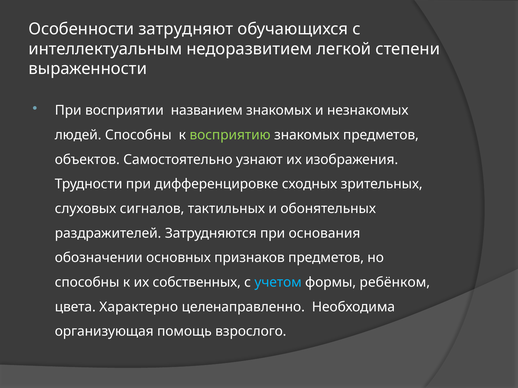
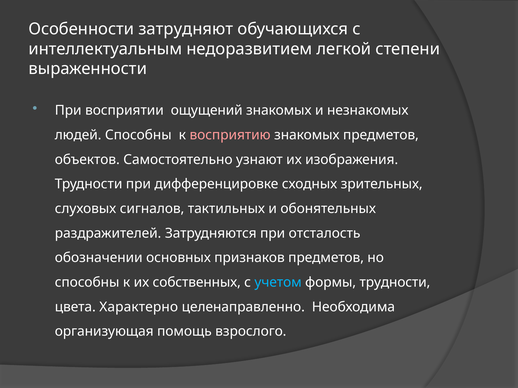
названием: названием -> ощущений
восприятию colour: light green -> pink
основания: основания -> отсталость
формы ребёнком: ребёнком -> трудности
